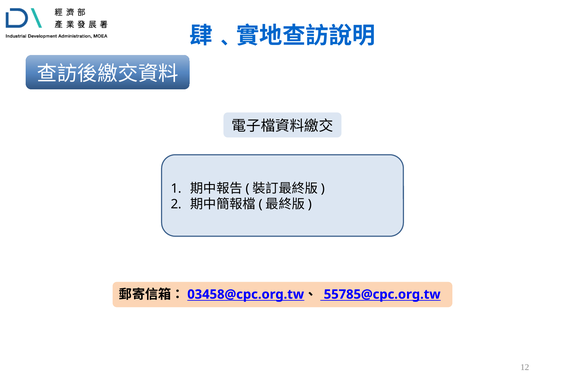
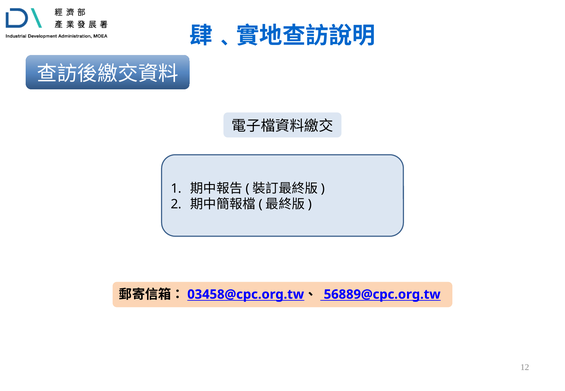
55785@cpc.org.tw: 55785@cpc.org.tw -> 56889@cpc.org.tw
